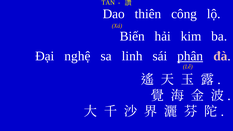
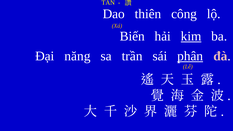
kim underline: none -> present
nghệ: nghệ -> năng
linh: linh -> trần
